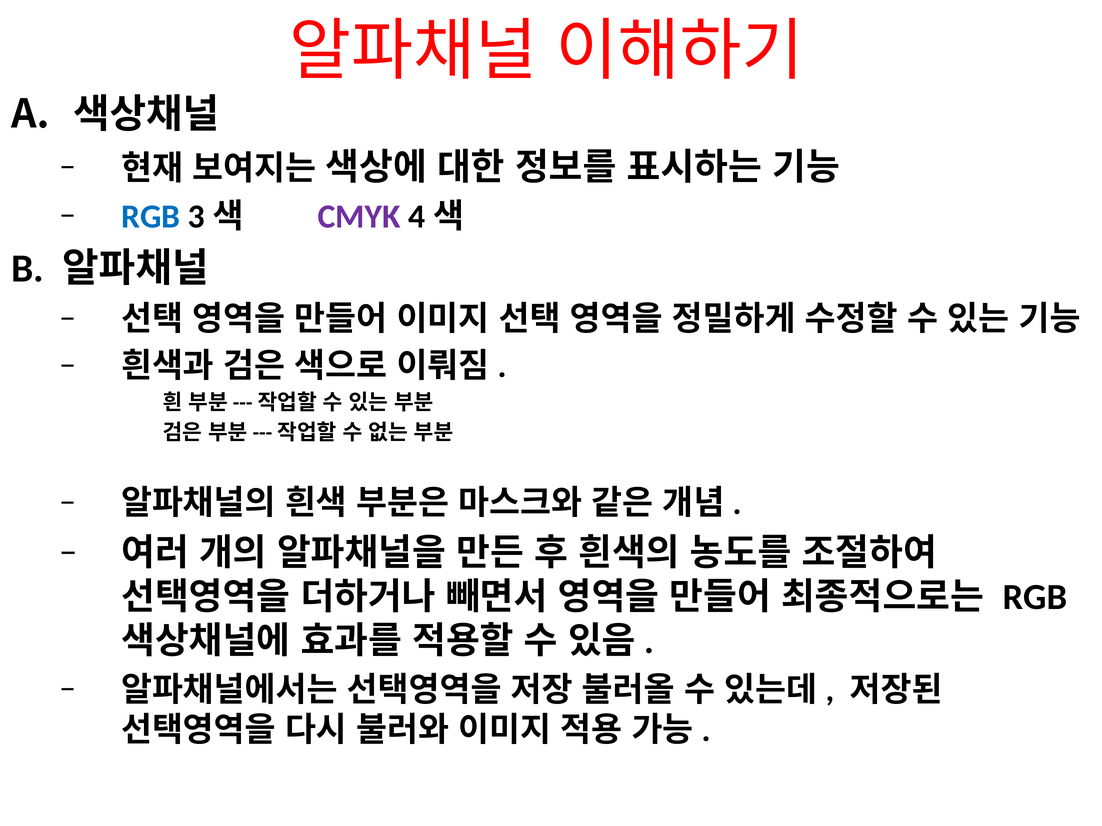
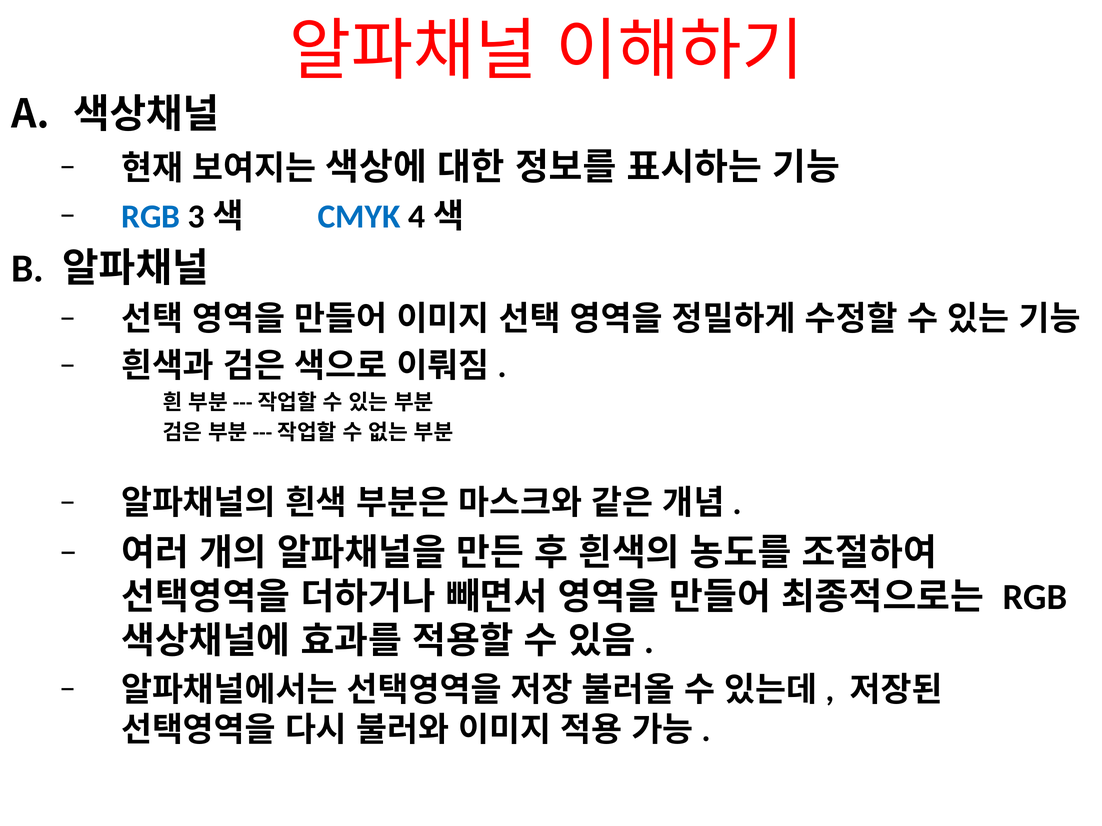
CMYK colour: purple -> blue
